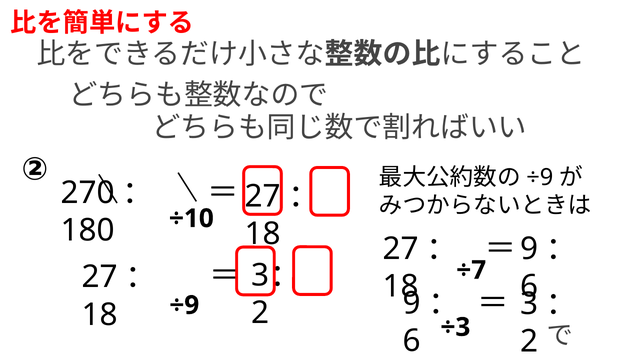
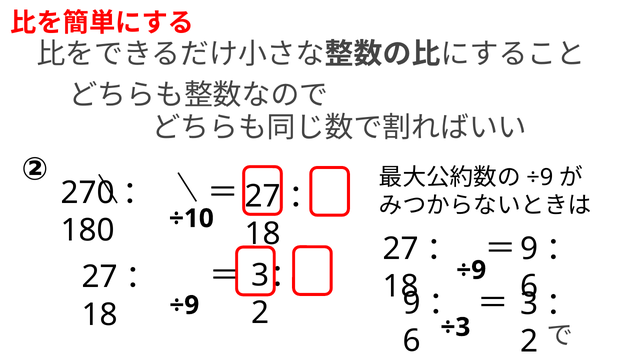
÷7 at (471, 271): ÷7 -> ÷9
